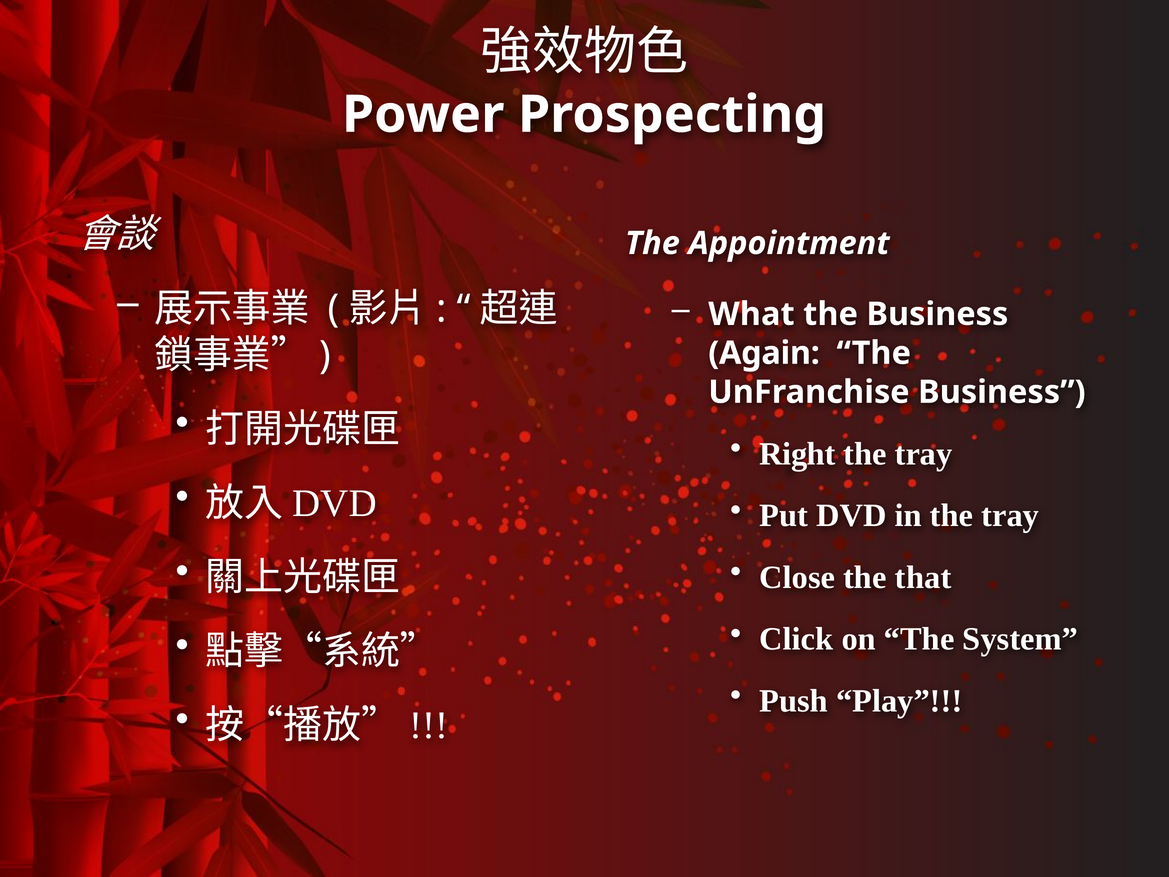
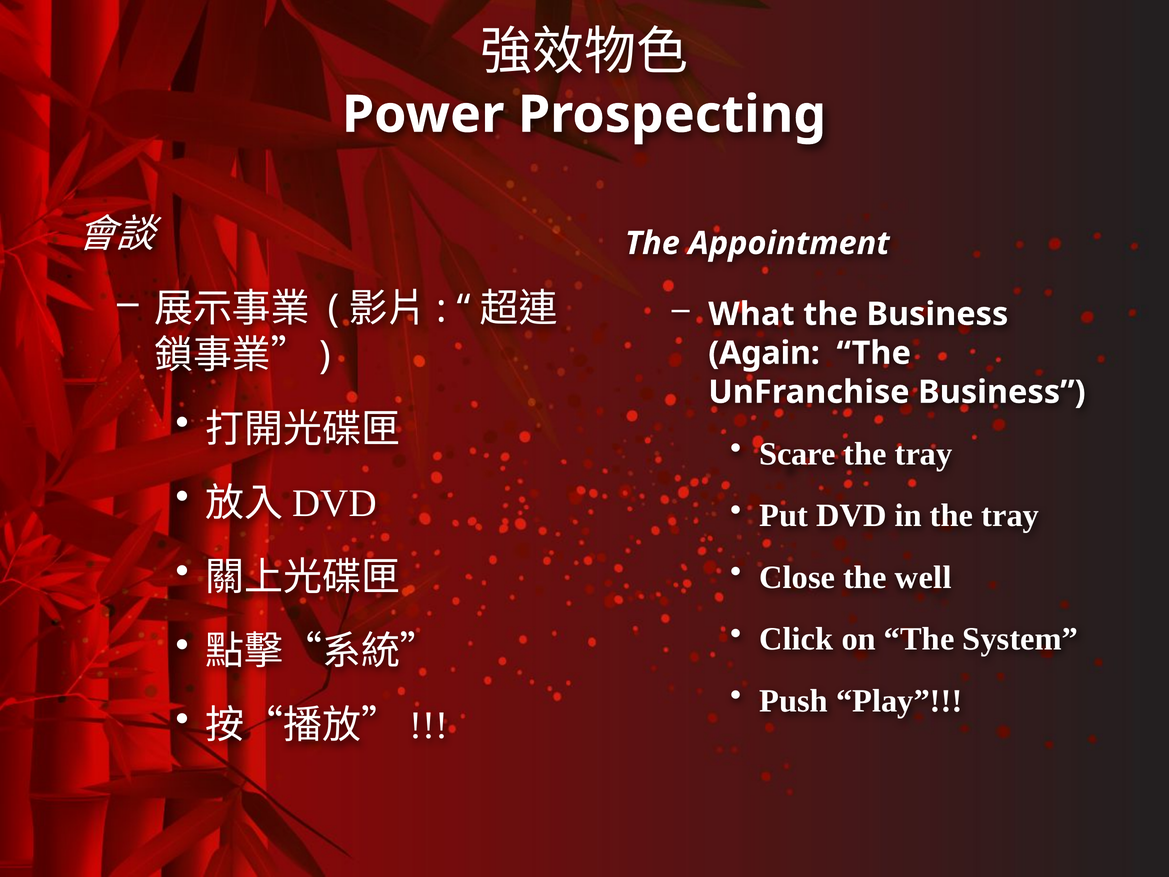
Right: Right -> Scare
that: that -> well
